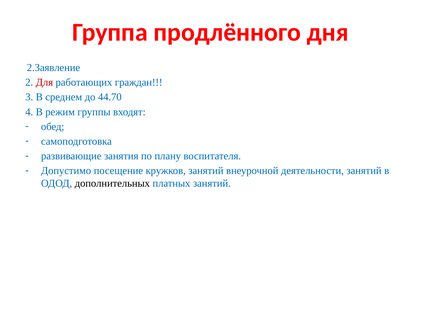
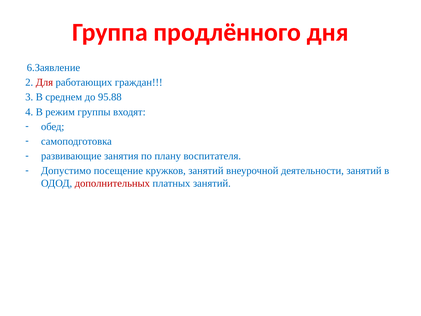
2.Заявление: 2.Заявление -> 6.Заявление
44.70: 44.70 -> 95.88
дополнительных colour: black -> red
